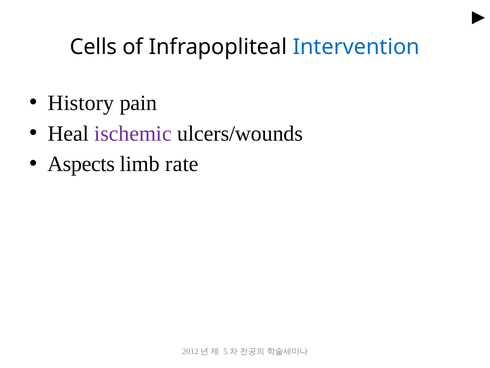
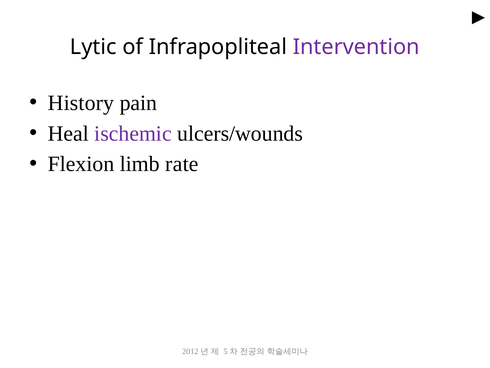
Cells: Cells -> Lytic
Intervention colour: blue -> purple
Aspects: Aspects -> Flexion
